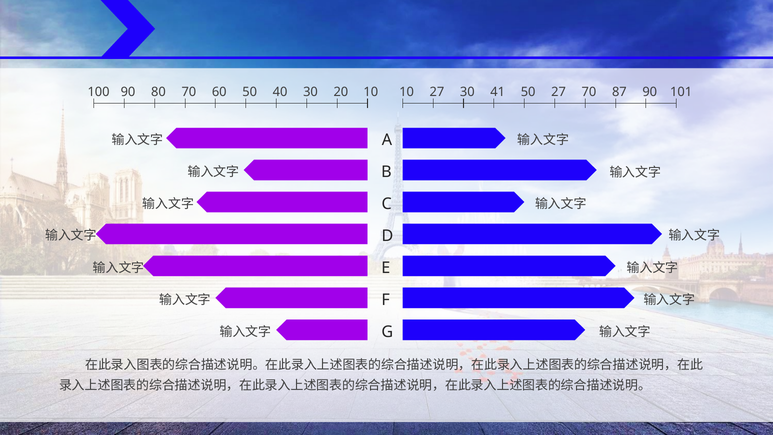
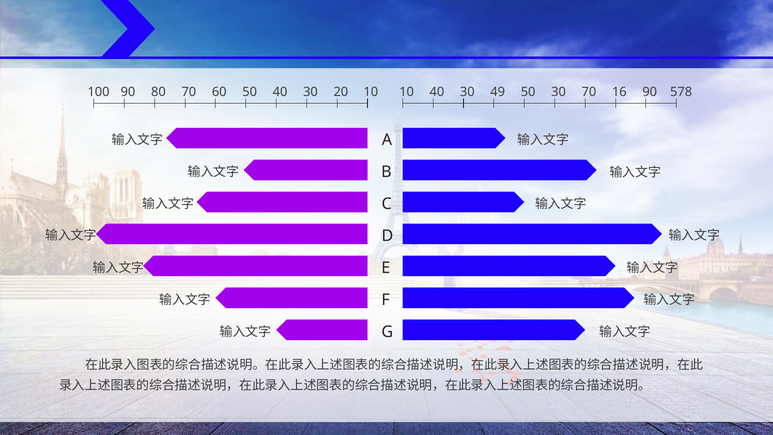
10 27: 27 -> 40
41: 41 -> 49
50 27: 27 -> 30
87: 87 -> 16
101: 101 -> 578
